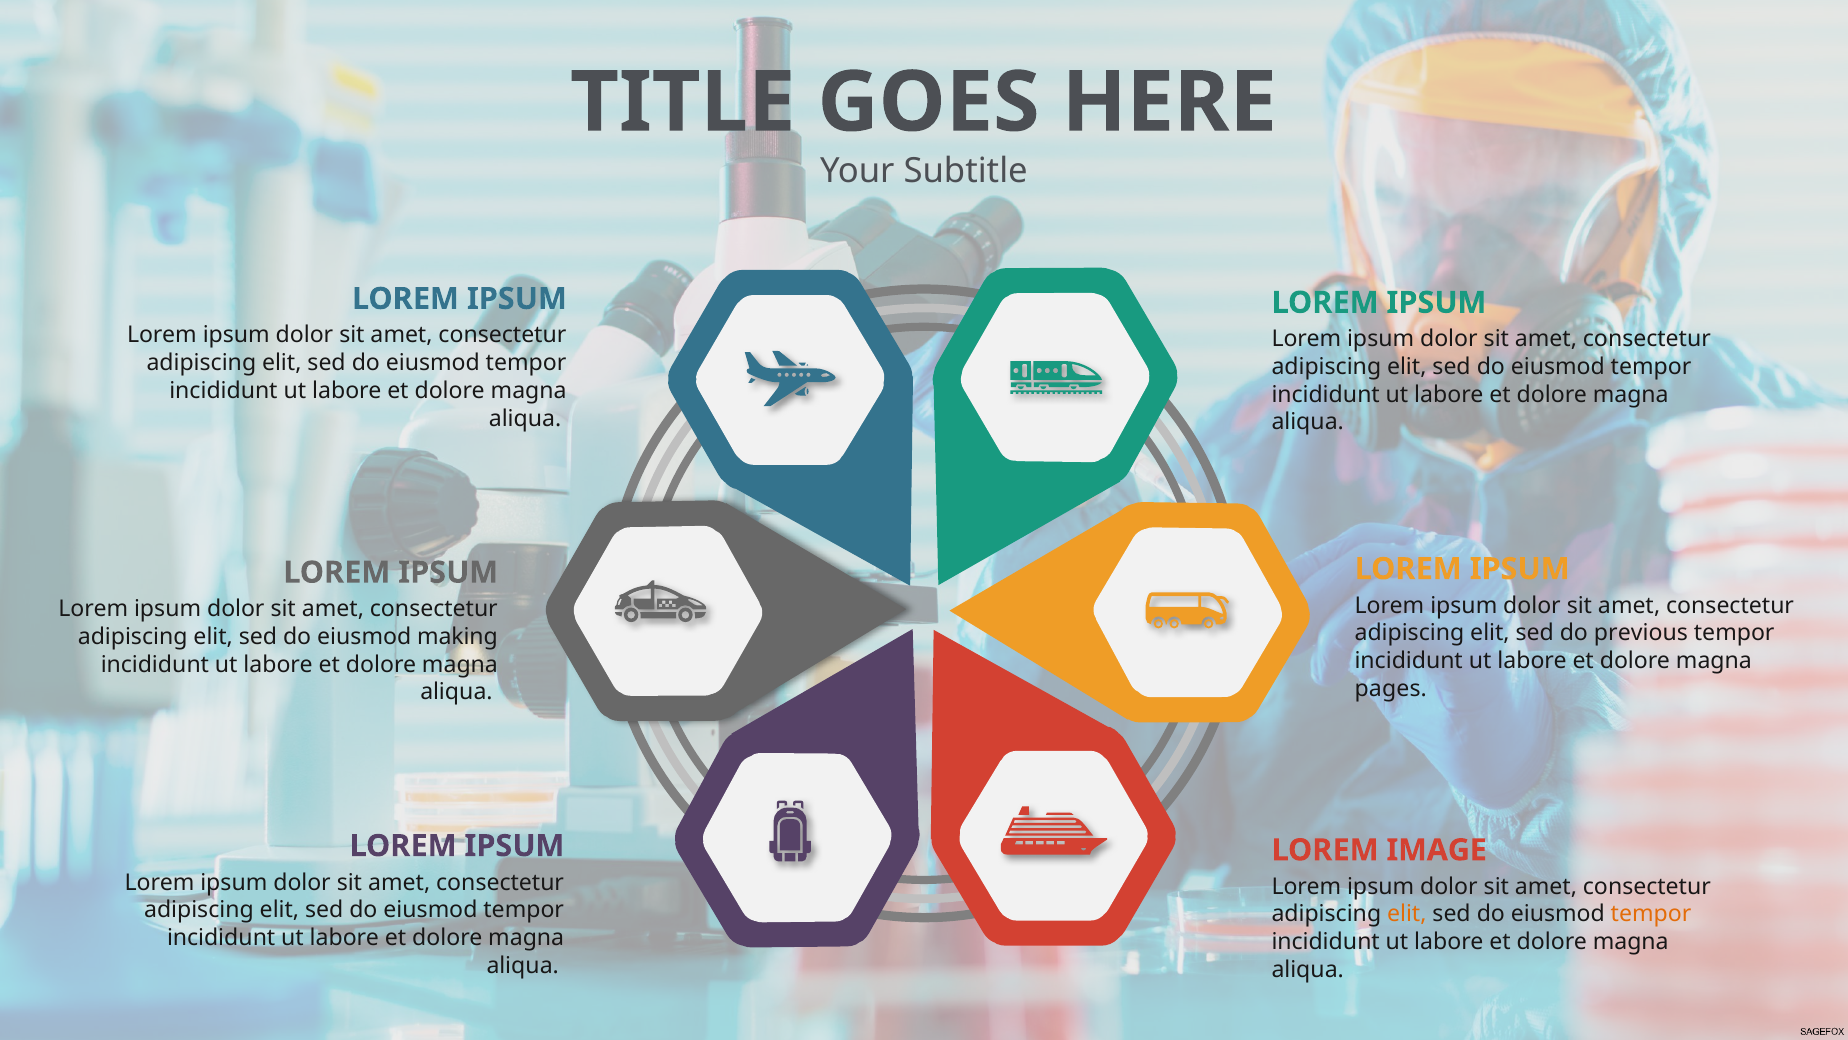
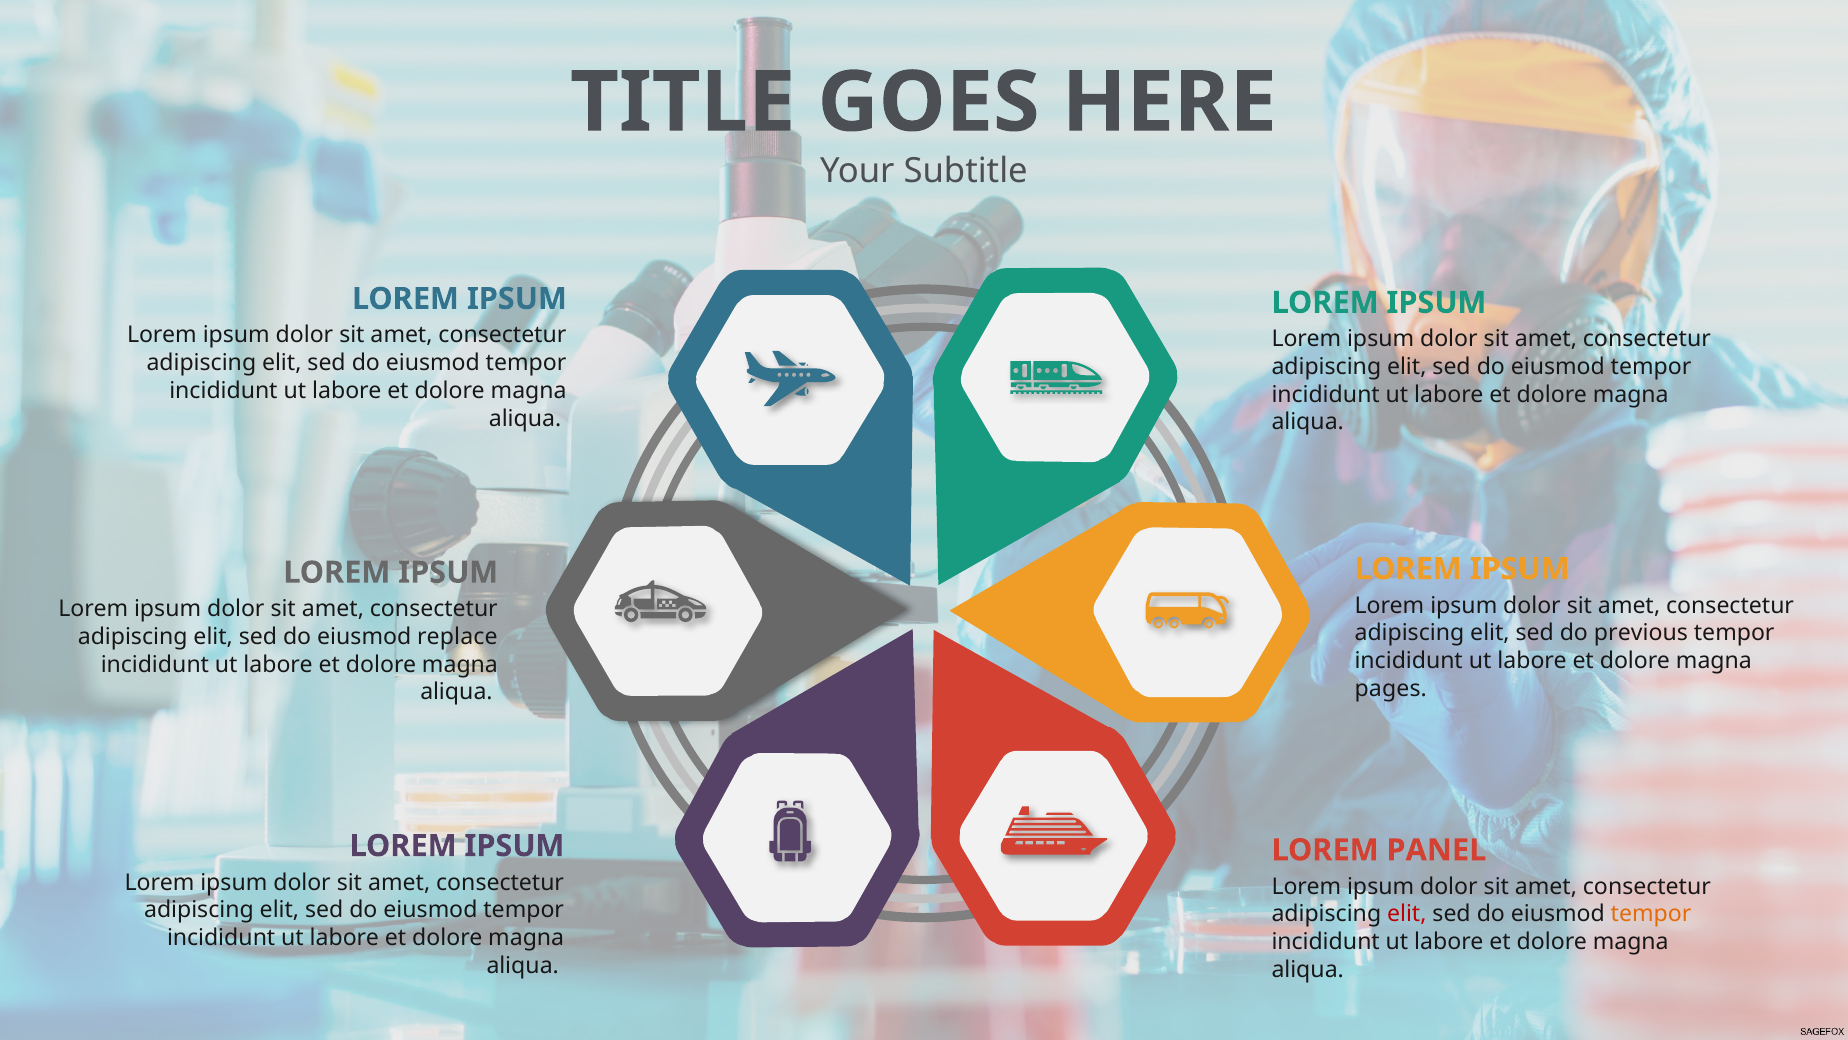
making: making -> replace
IMAGE: IMAGE -> PANEL
elit at (1407, 914) colour: orange -> red
